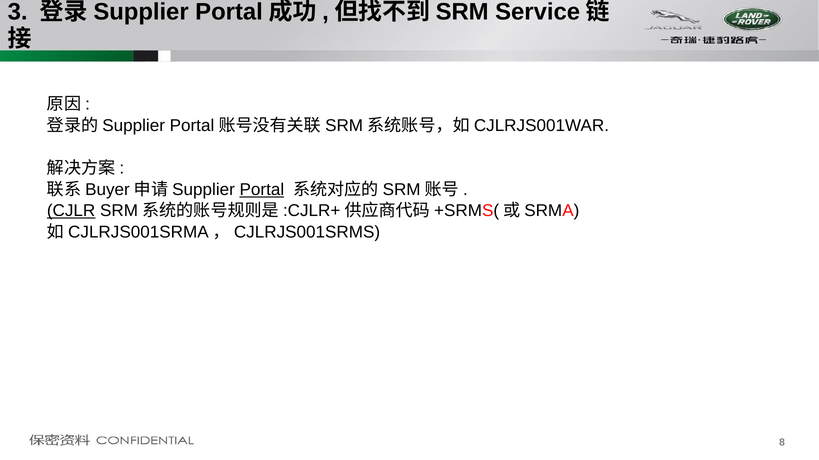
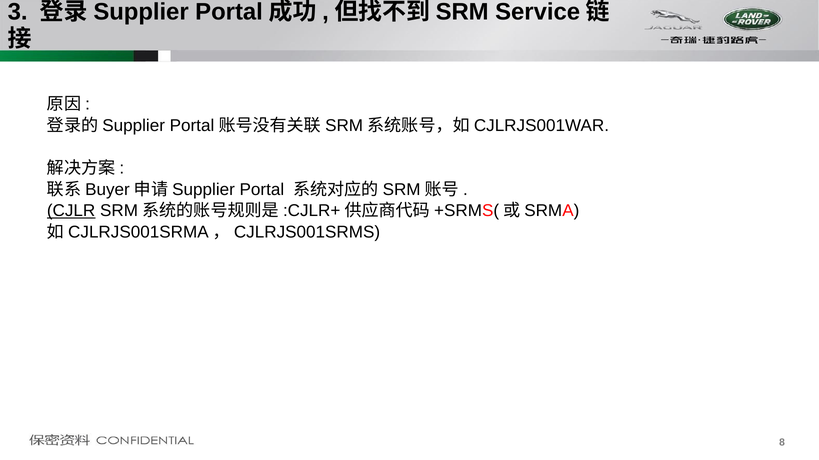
Portal at (262, 190) underline: present -> none
